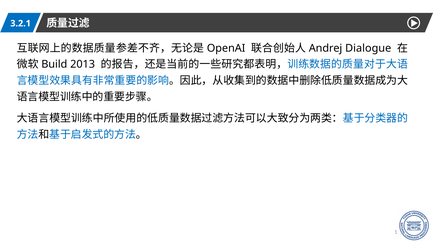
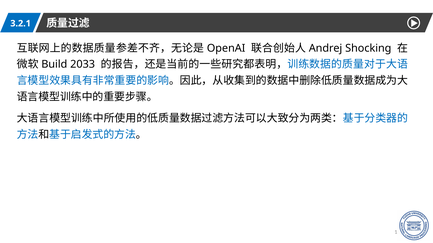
Dialogue: Dialogue -> Shocking
2013: 2013 -> 2033
